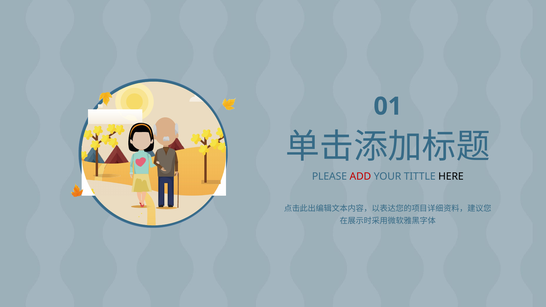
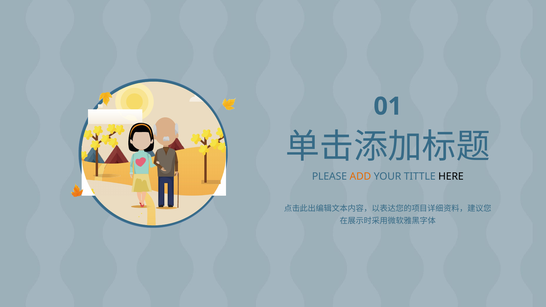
ADD colour: red -> orange
